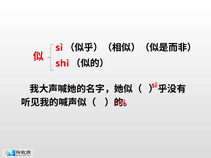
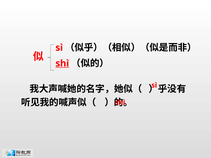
shì at (62, 63) underline: none -> present
